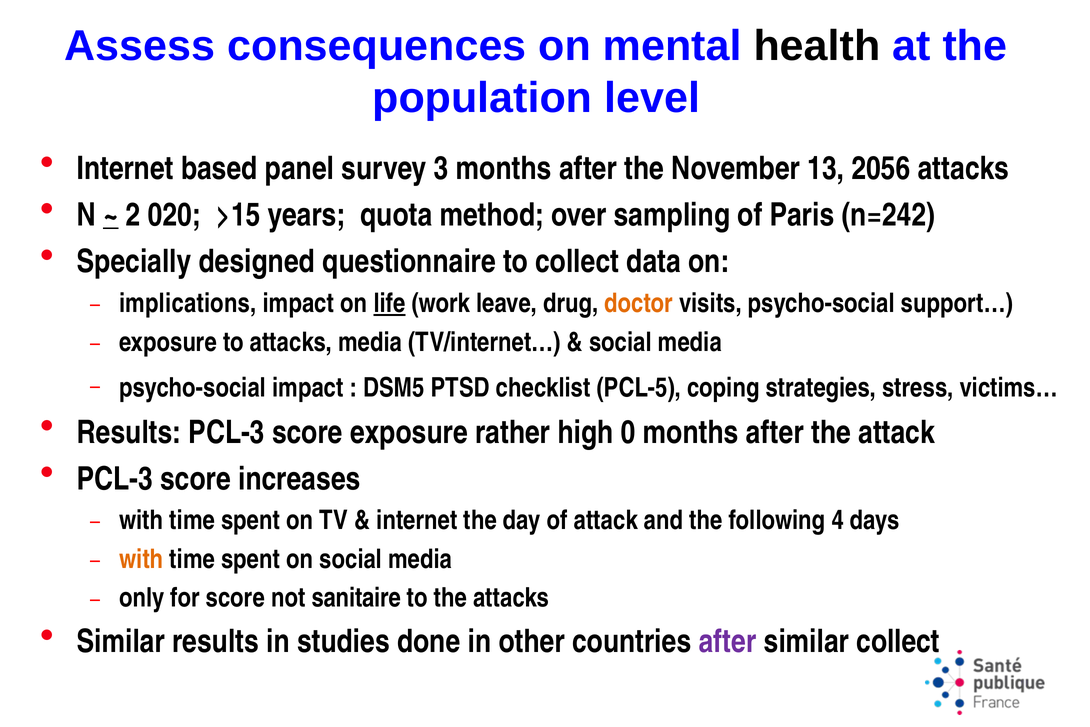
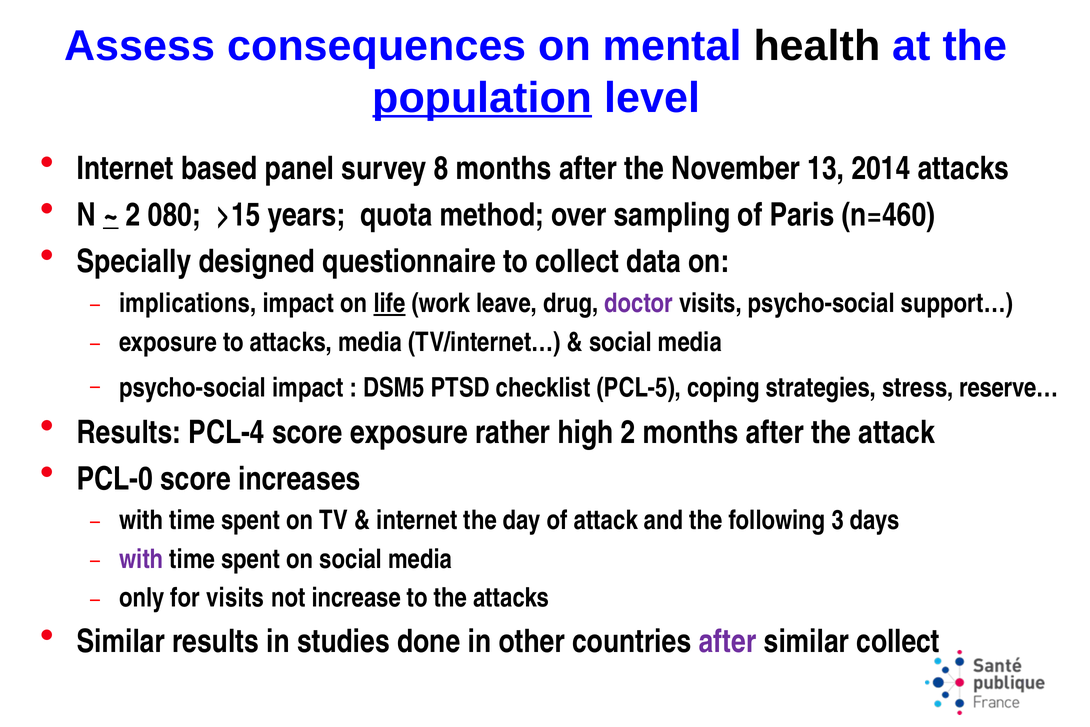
population underline: none -> present
3: 3 -> 8
2056: 2056 -> 2014
020: 020 -> 080
n=242: n=242 -> n=460
doctor colour: orange -> purple
victims…: victims… -> reserve…
Results PCL-3: PCL-3 -> PCL-4
high 0: 0 -> 2
PCL-3 at (115, 479): PCL-3 -> PCL-0
4: 4 -> 3
with at (141, 559) colour: orange -> purple
for score: score -> visits
sanitaire: sanitaire -> increase
